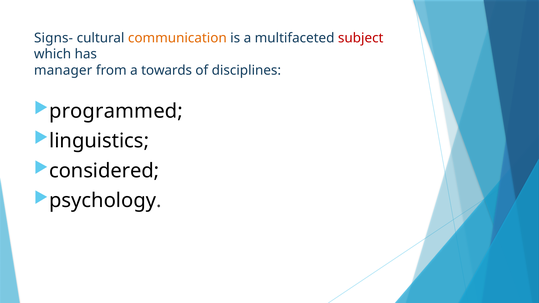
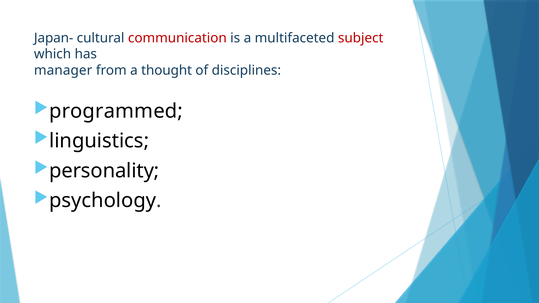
Signs-: Signs- -> Japan-
communication colour: orange -> red
towards: towards -> thought
considered: considered -> personality
